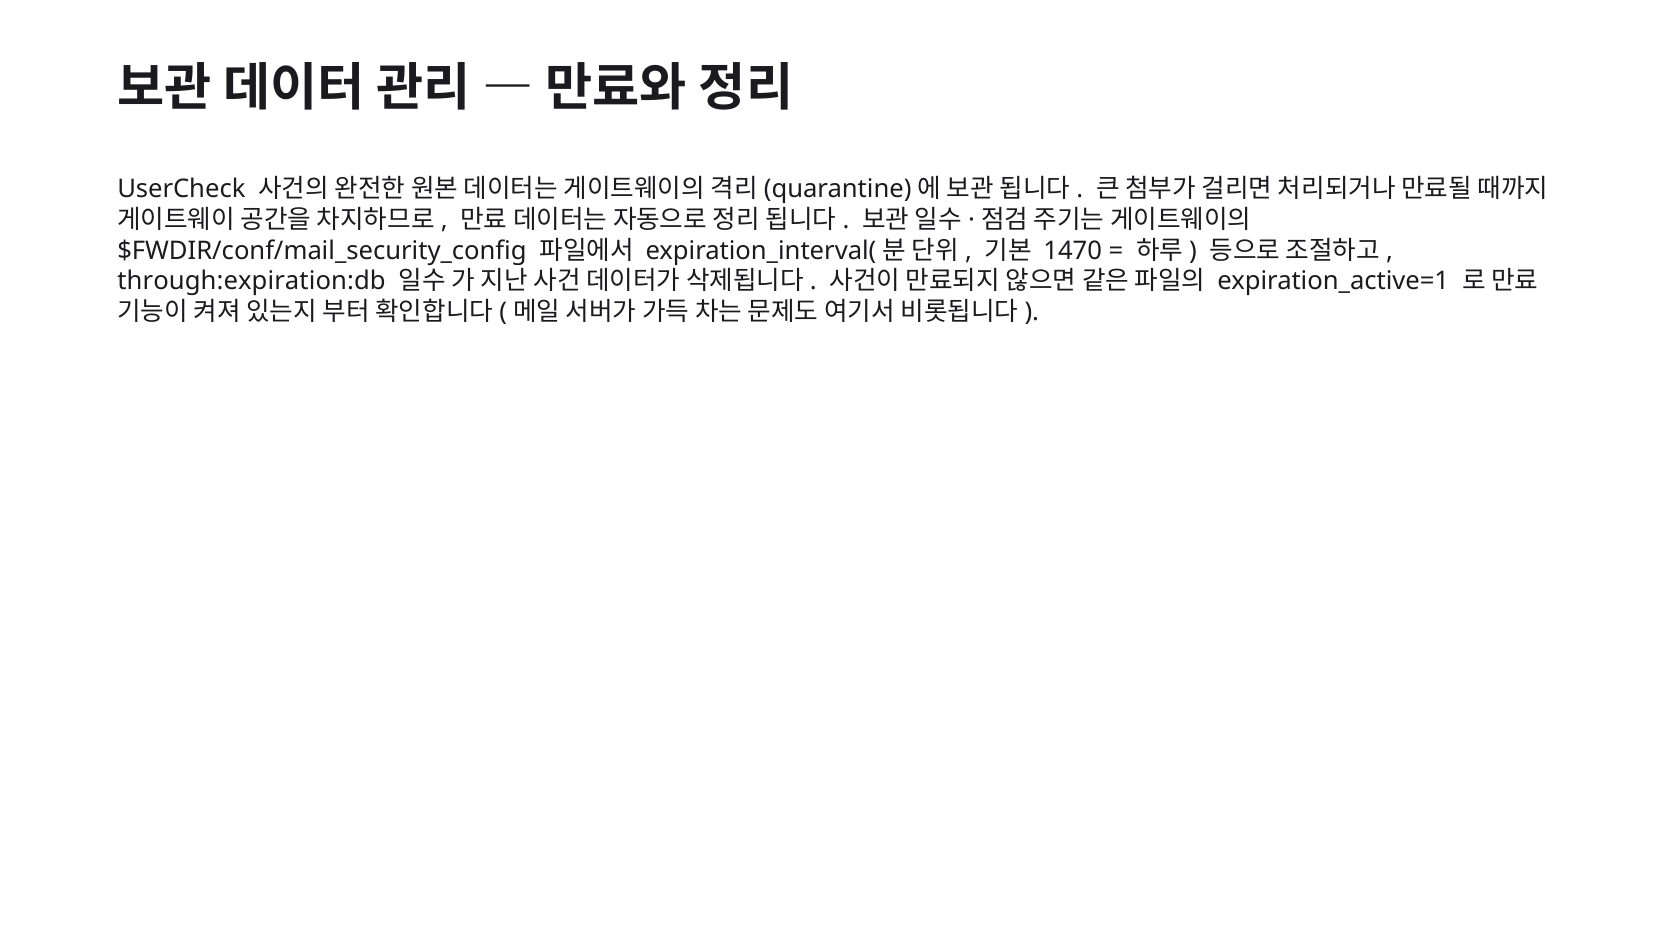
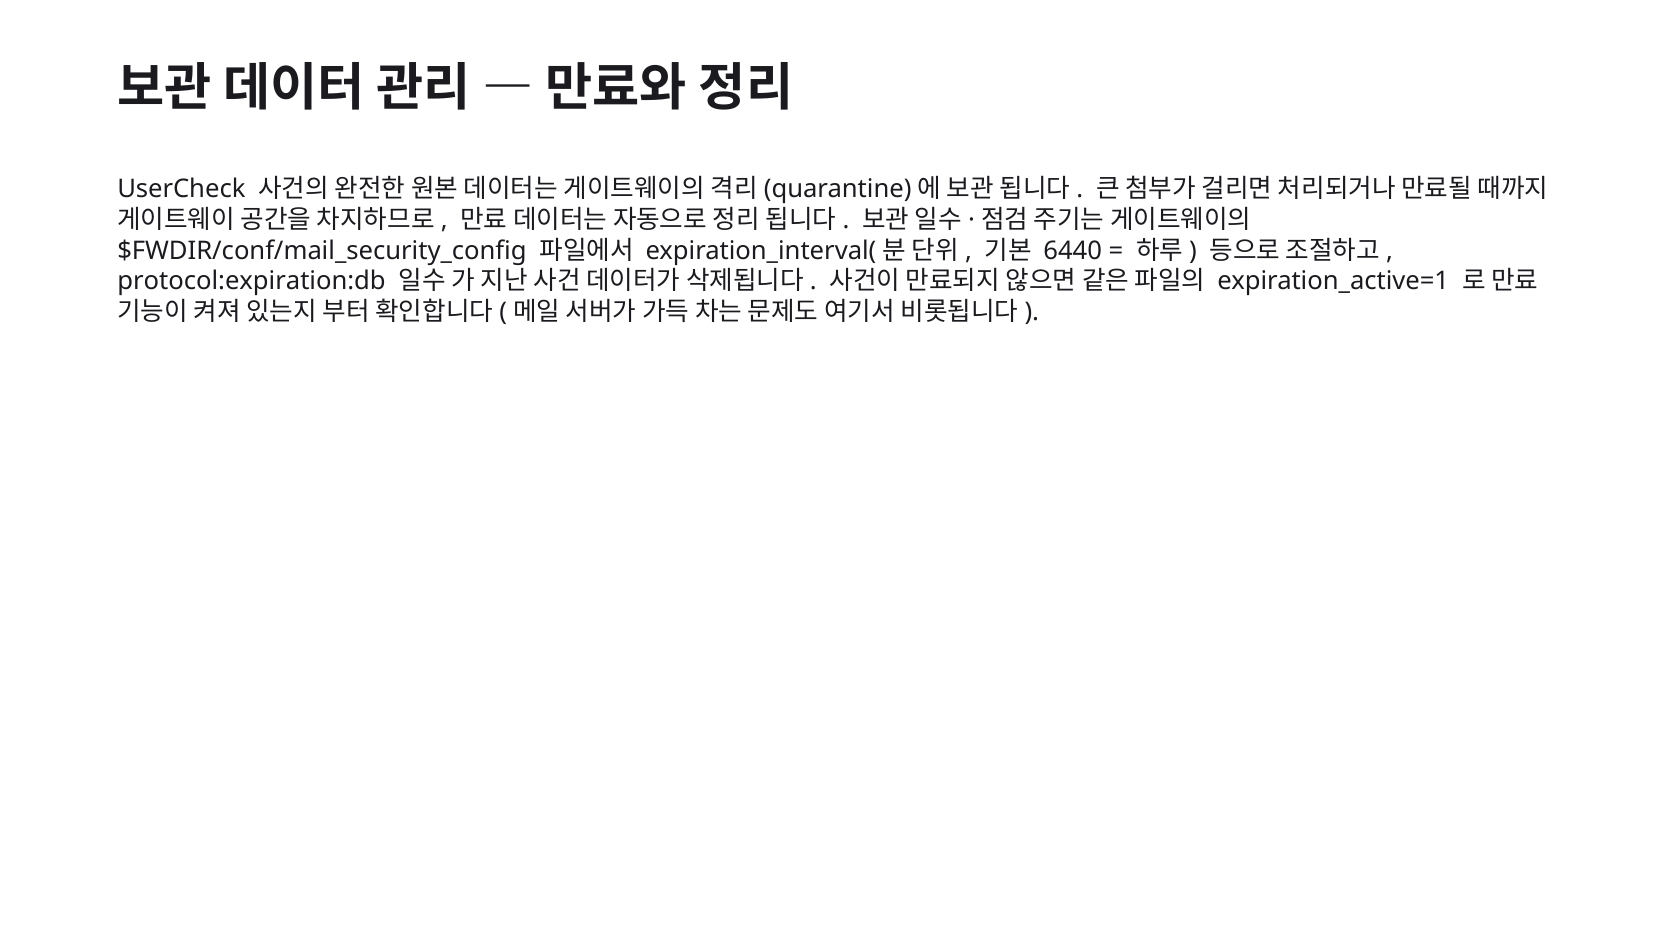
1470: 1470 -> 6440
through:expiration:db: through:expiration:db -> protocol:expiration:db
